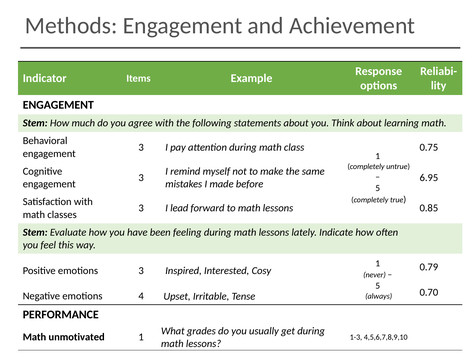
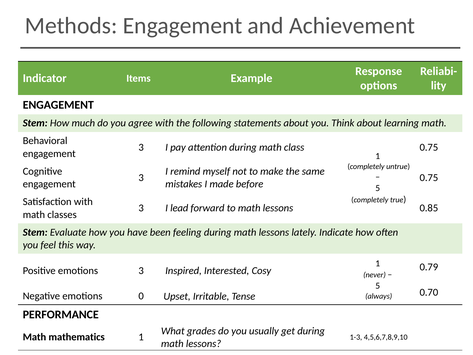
6.95 at (429, 178): 6.95 -> 0.75
4: 4 -> 0
unmotivated: unmotivated -> mathematics
